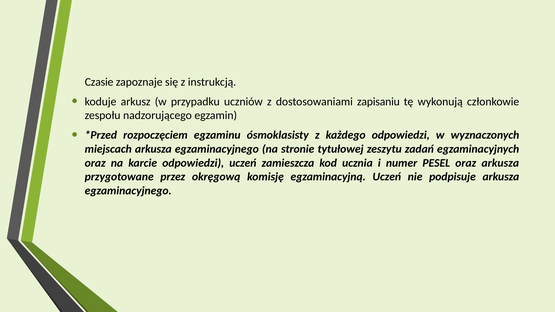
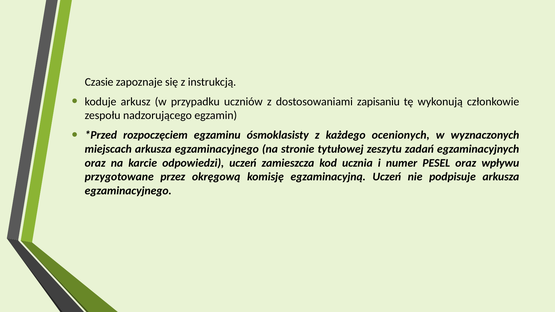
każdego odpowiedzi: odpowiedzi -> ocenionych
oraz arkusza: arkusza -> wpływu
